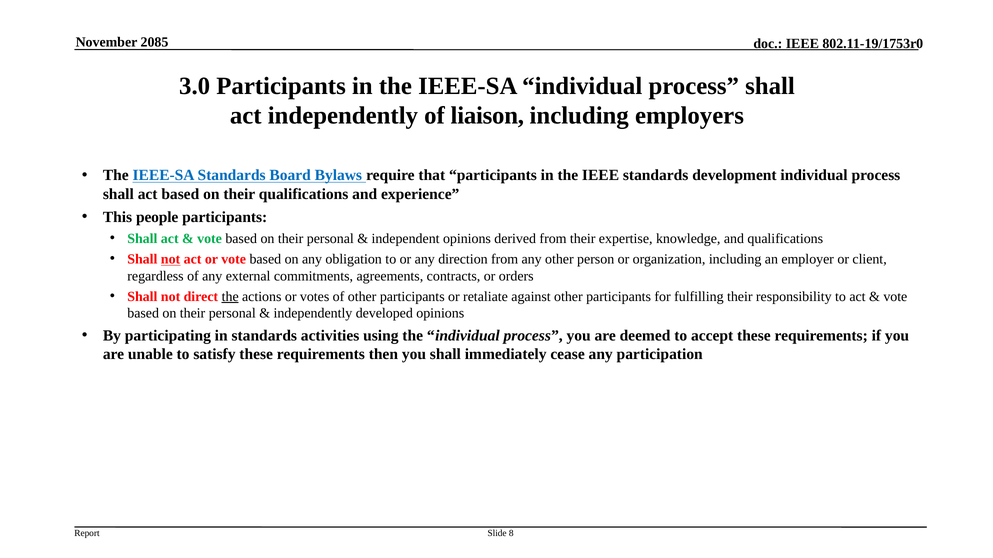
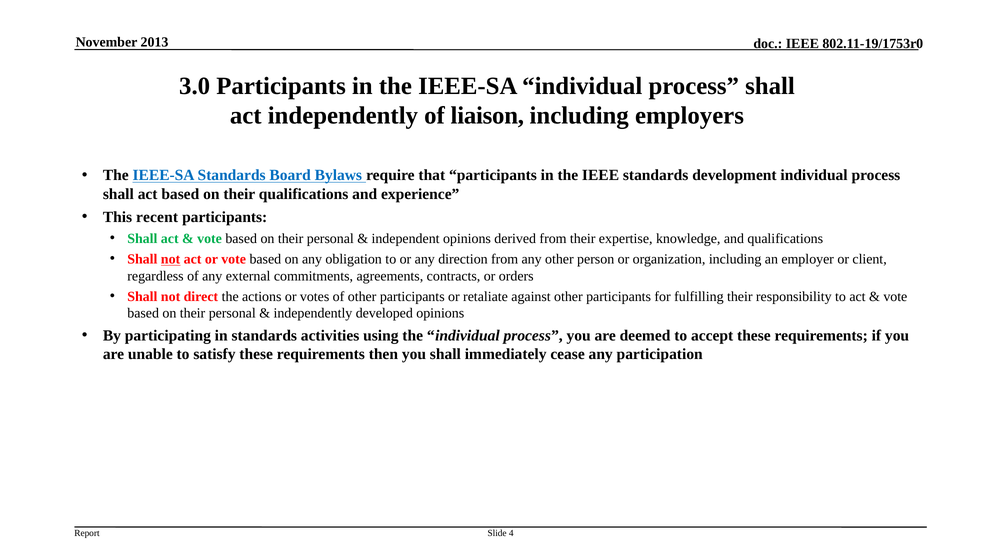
2085: 2085 -> 2013
people: people -> recent
the at (230, 297) underline: present -> none
8: 8 -> 4
